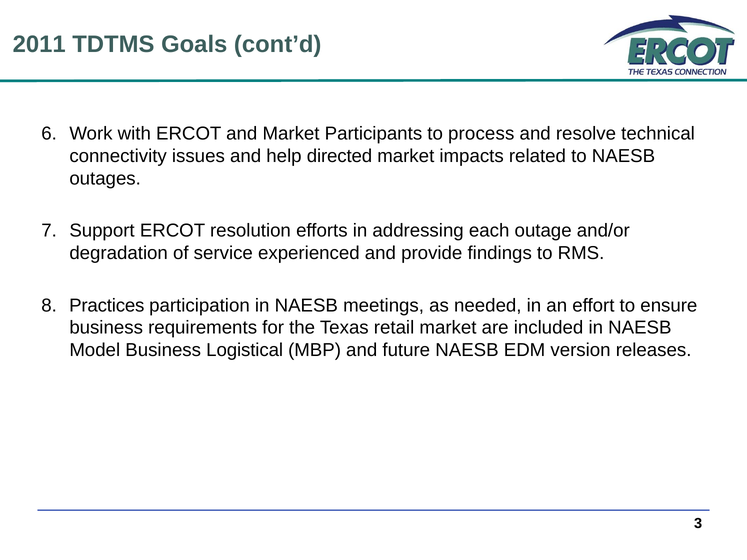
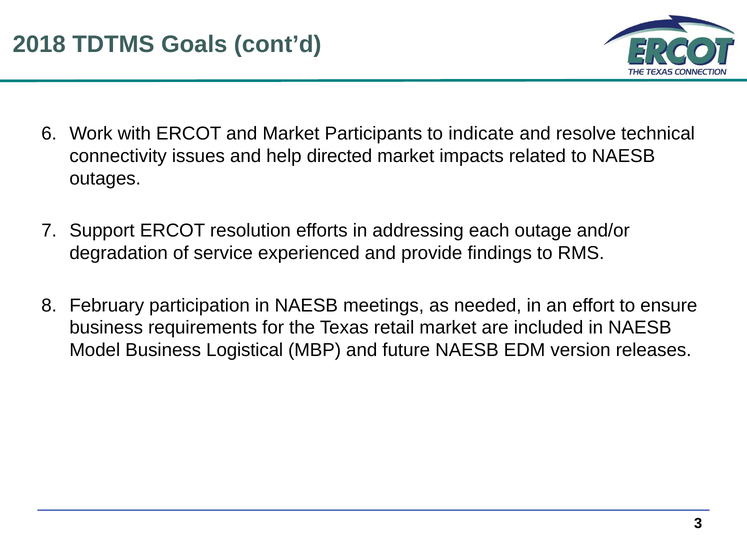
2011: 2011 -> 2018
process: process -> indicate
Practices: Practices -> February
